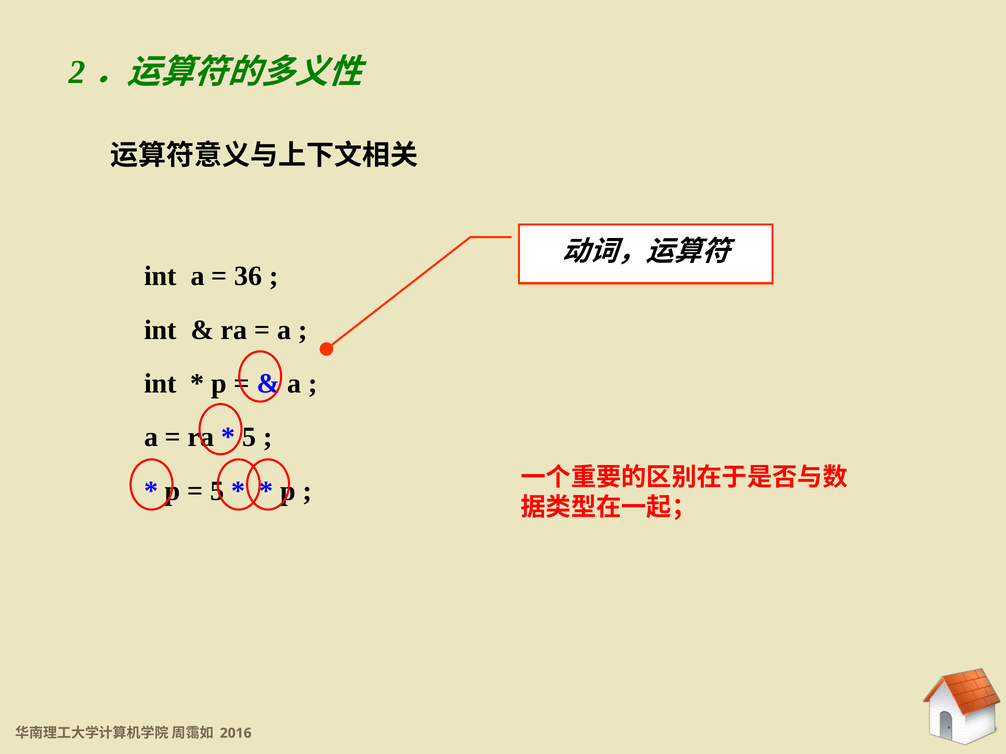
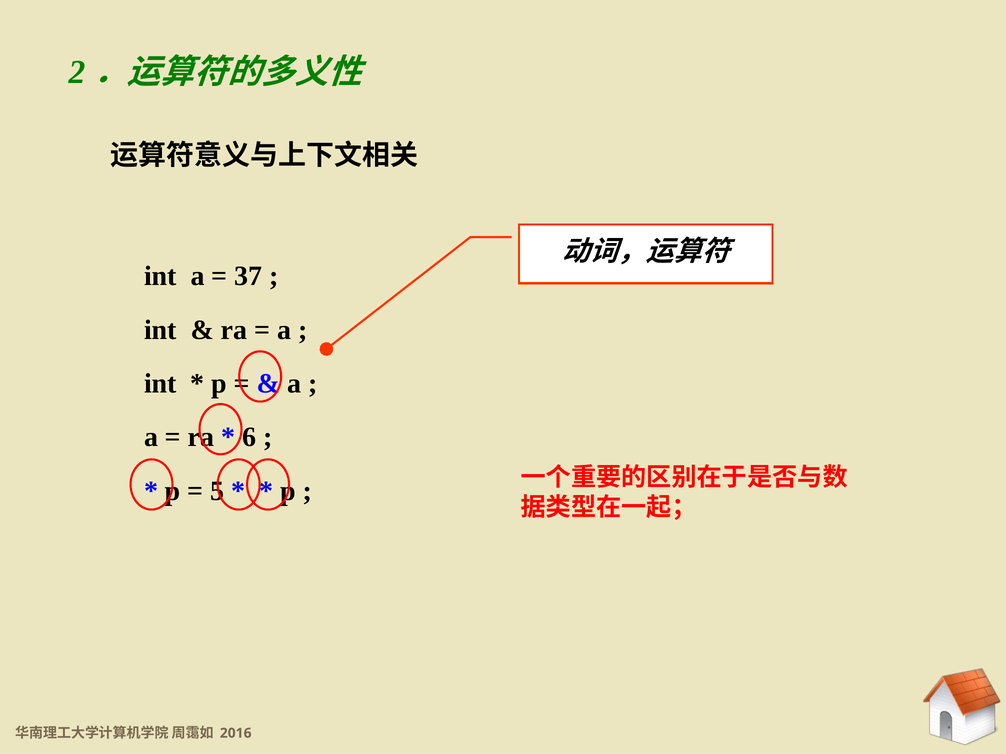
36: 36 -> 37
5 at (249, 437): 5 -> 6
